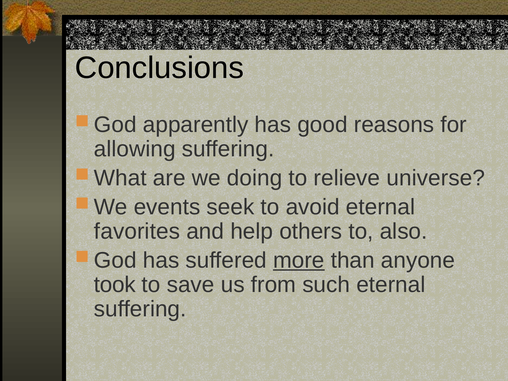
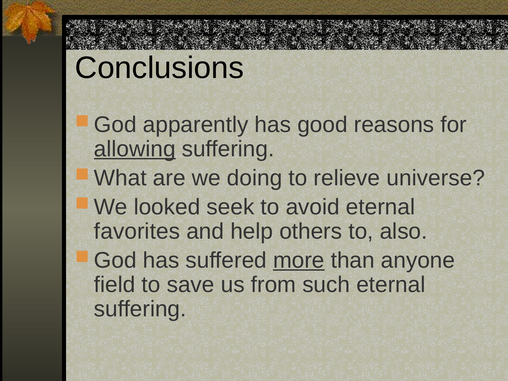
allowing underline: none -> present
events: events -> looked
took: took -> field
